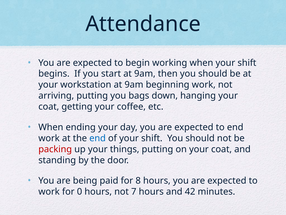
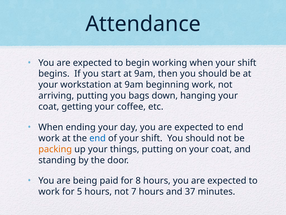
packing colour: red -> orange
0: 0 -> 5
42: 42 -> 37
